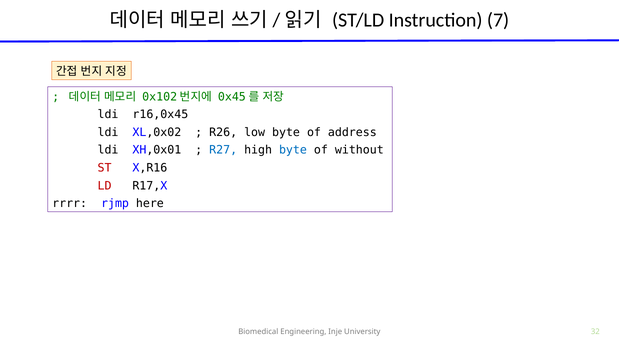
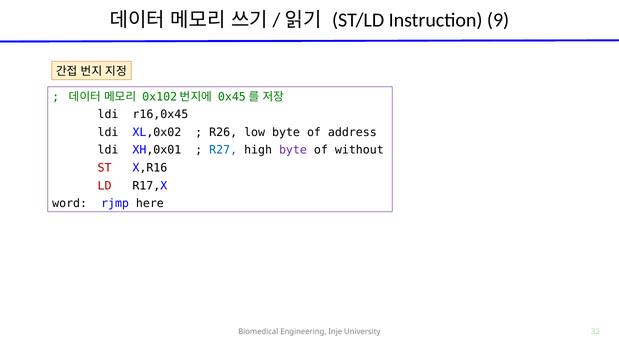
7: 7 -> 9
byte at (293, 150) colour: blue -> purple
rrrr: rrrr -> word
